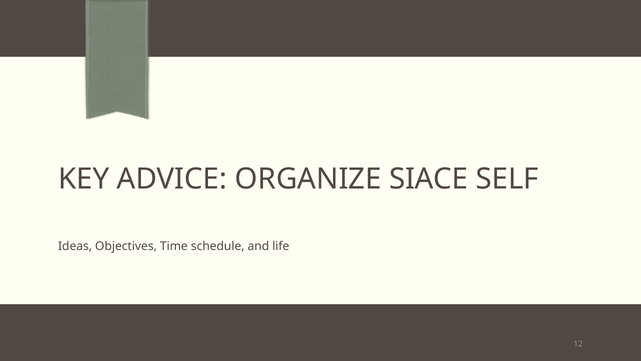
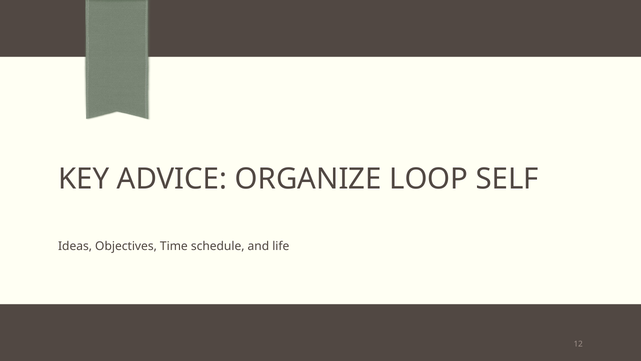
SIACE: SIACE -> LOOP
